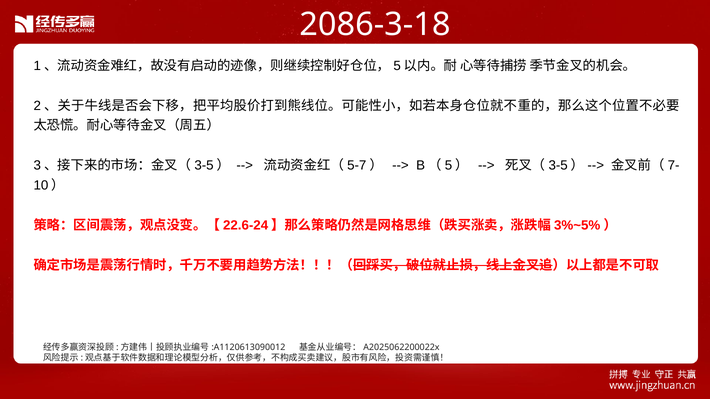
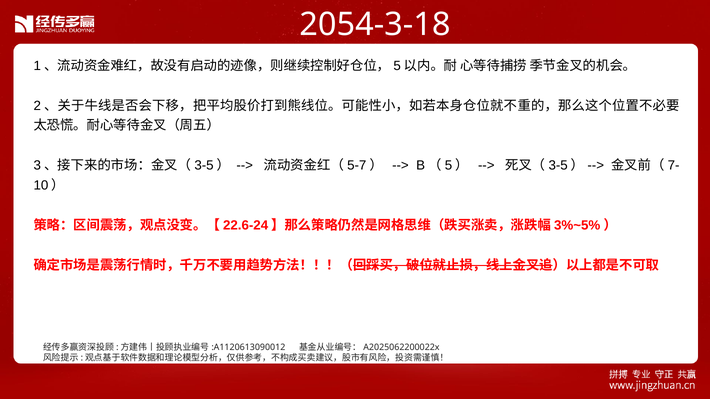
2086-3-18: 2086-3-18 -> 2054-3-18
